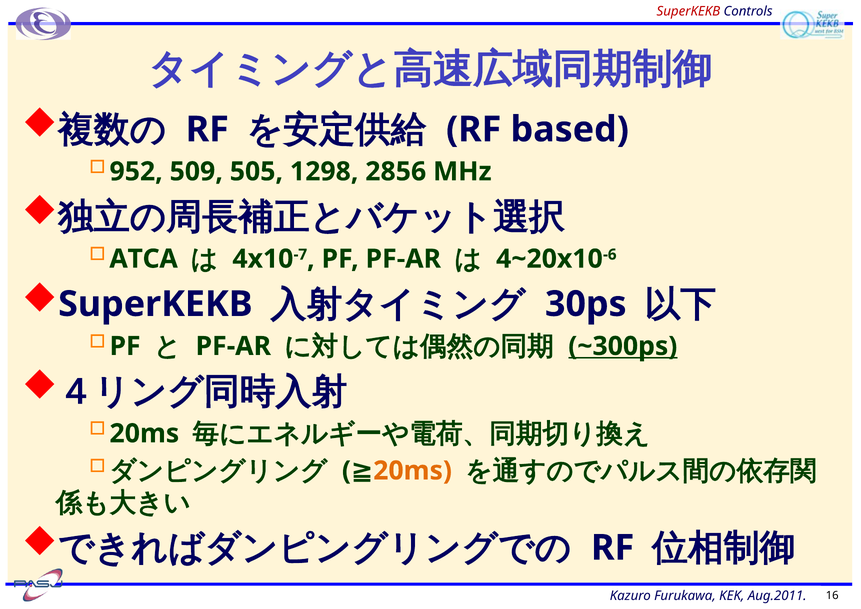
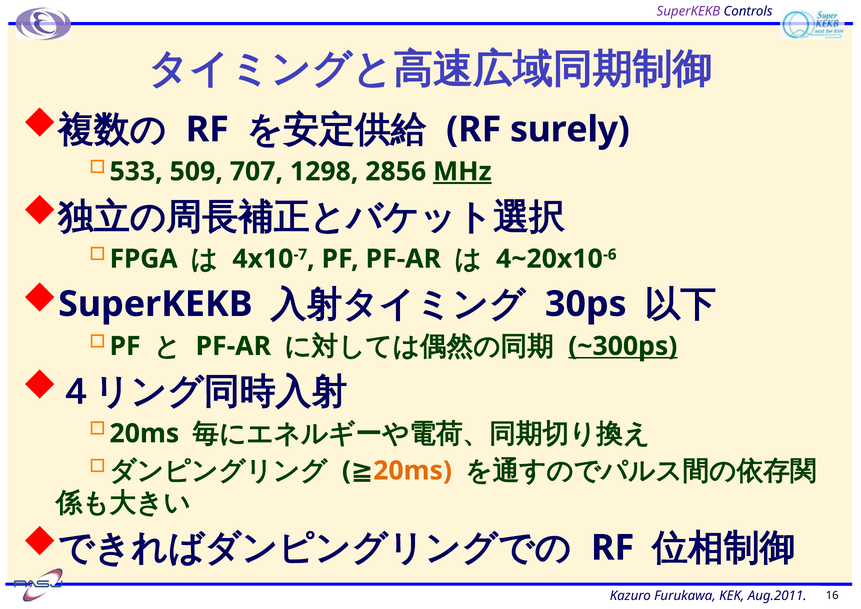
SuperKEKB at (688, 11) colour: red -> purple
based: based -> surely
952: 952 -> 533
505: 505 -> 707
MHz underline: none -> present
ATCA: ATCA -> FPGA
